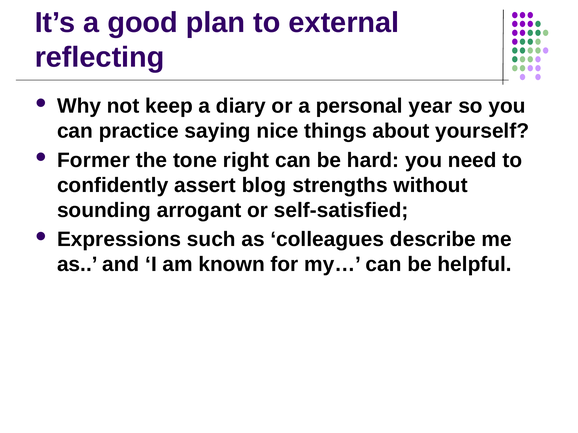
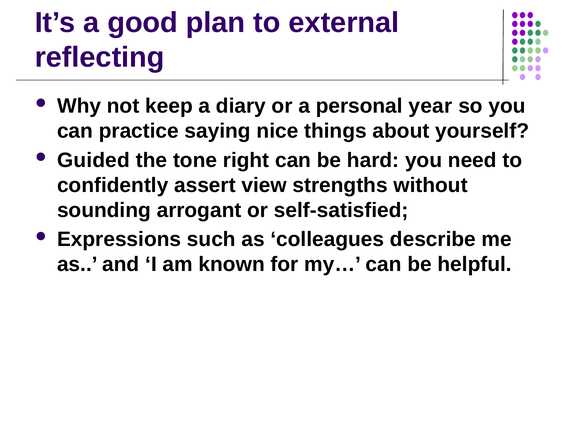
Former: Former -> Guided
blog: blog -> view
